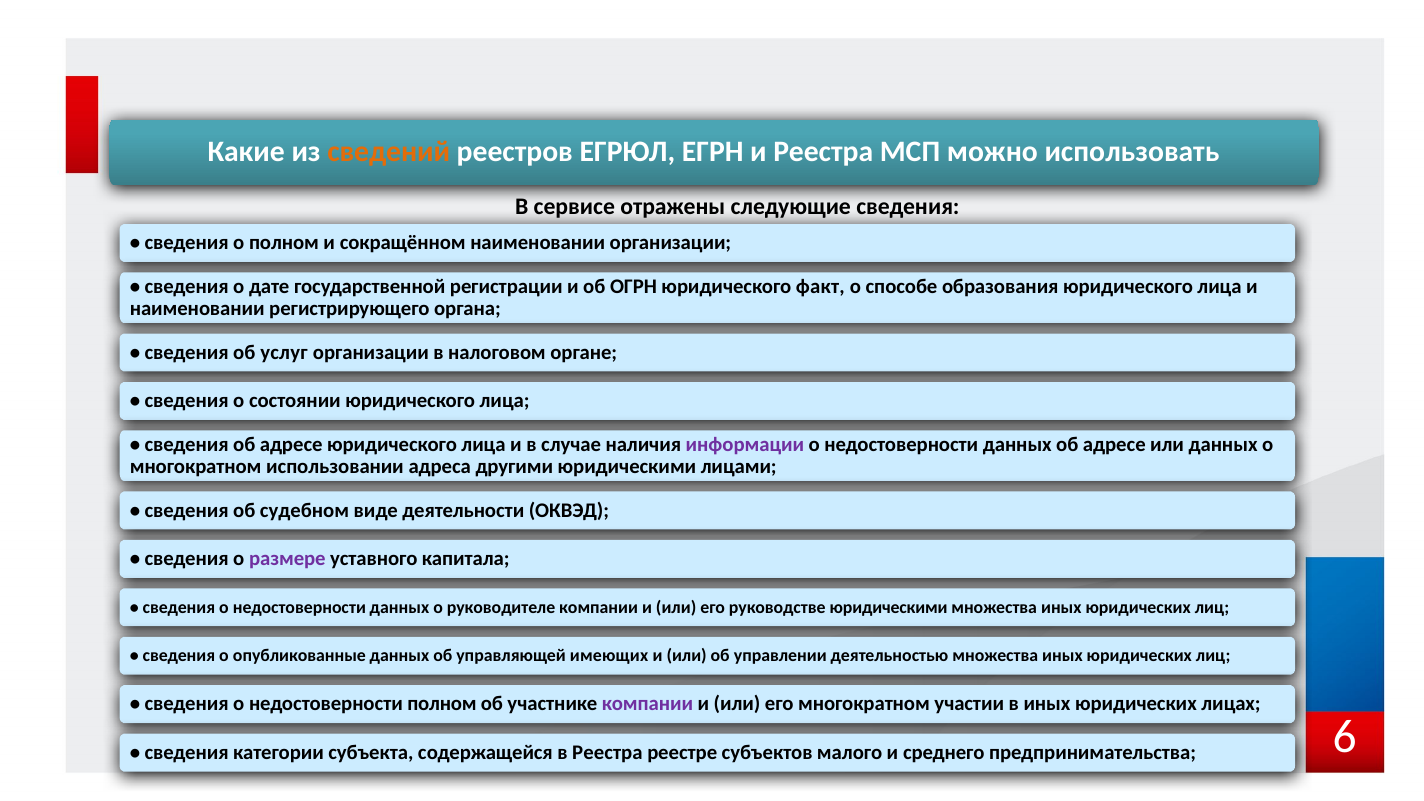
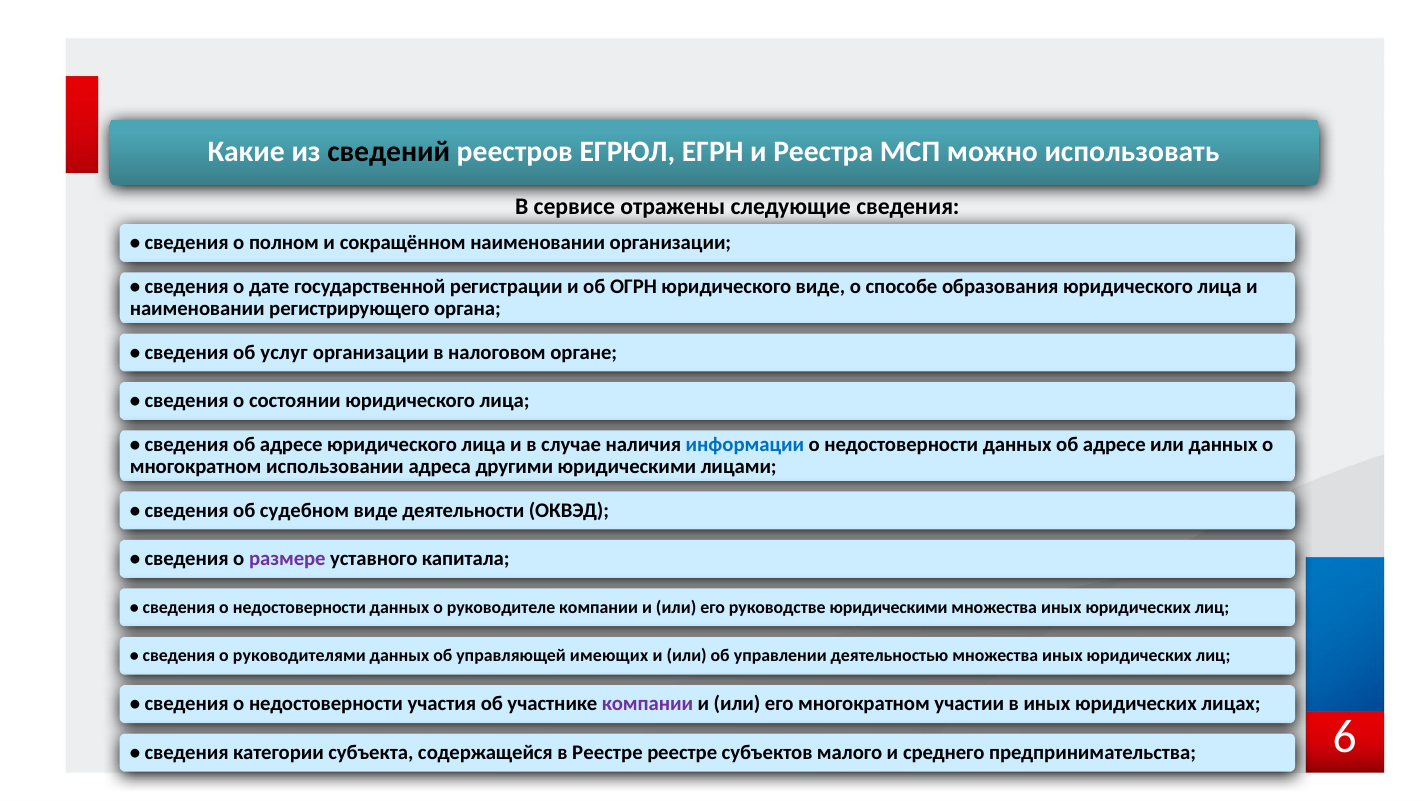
сведений colour: orange -> black
юридического факт: факт -> виде
информации colour: purple -> blue
опубликованные: опубликованные -> руководителями
недостоверности полном: полном -> участия
в Реестра: Реестра -> Реестре
